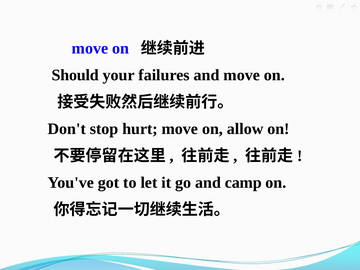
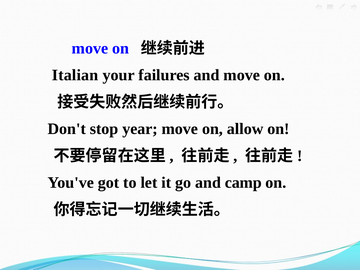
Should: Should -> Italian
hurt: hurt -> year
